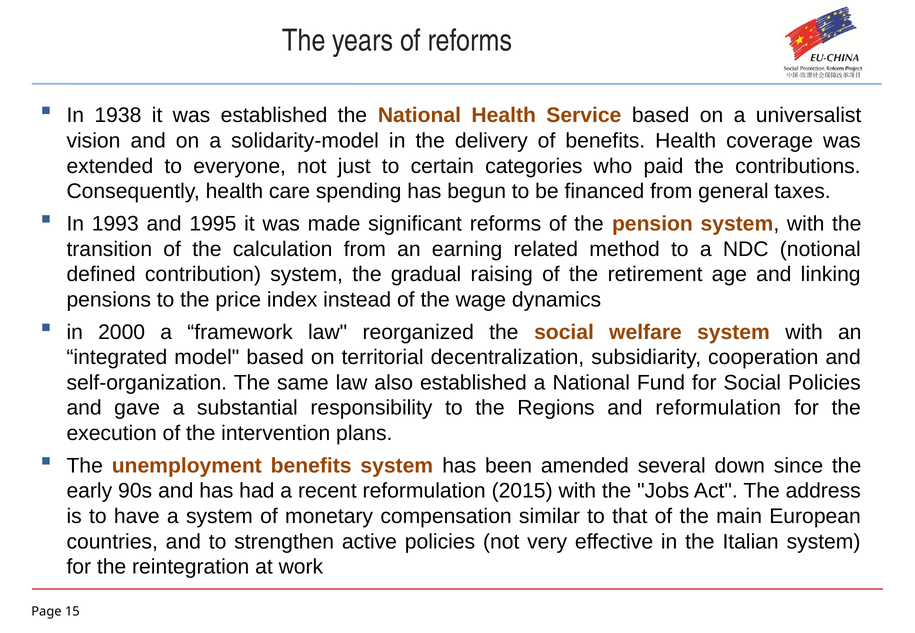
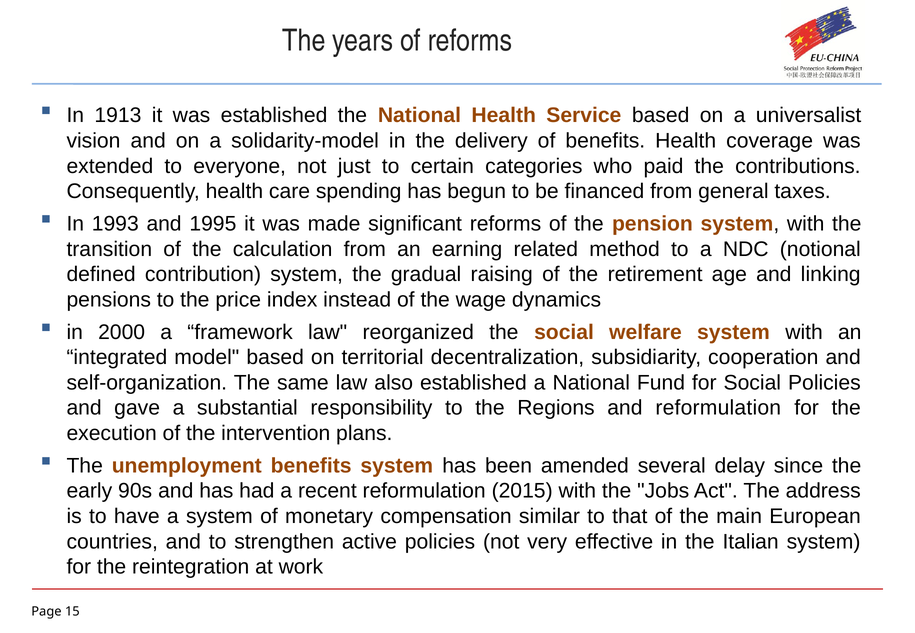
1938: 1938 -> 1913
down: down -> delay
